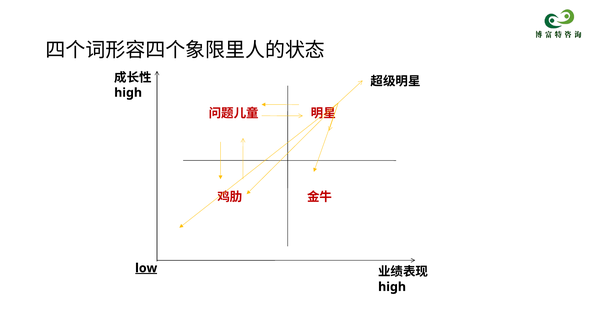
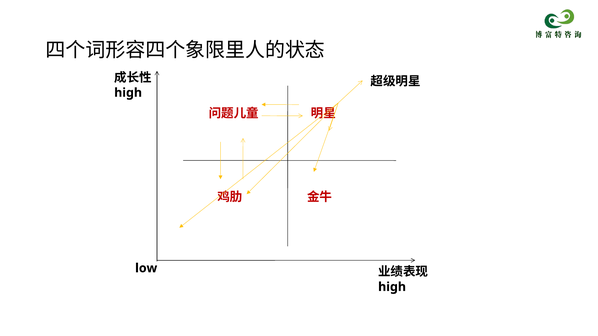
low underline: present -> none
